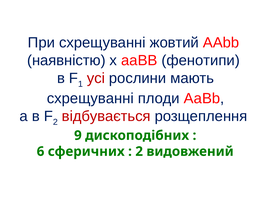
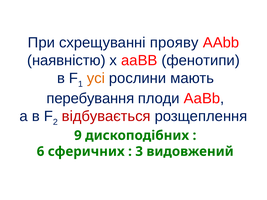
жовтий: жовтий -> прояву
усі colour: red -> orange
схрещуванні at (90, 99): схрещуванні -> перебування
2 at (139, 152): 2 -> 3
